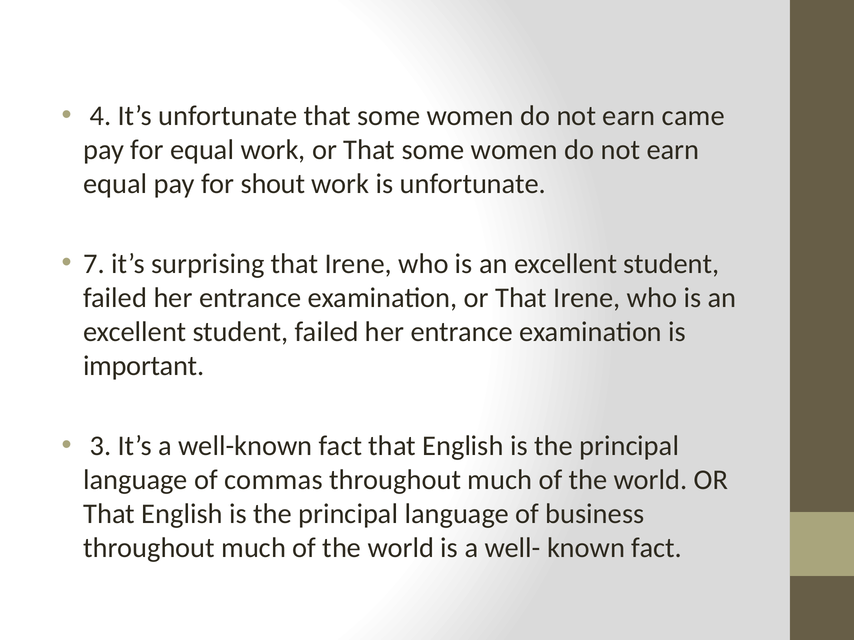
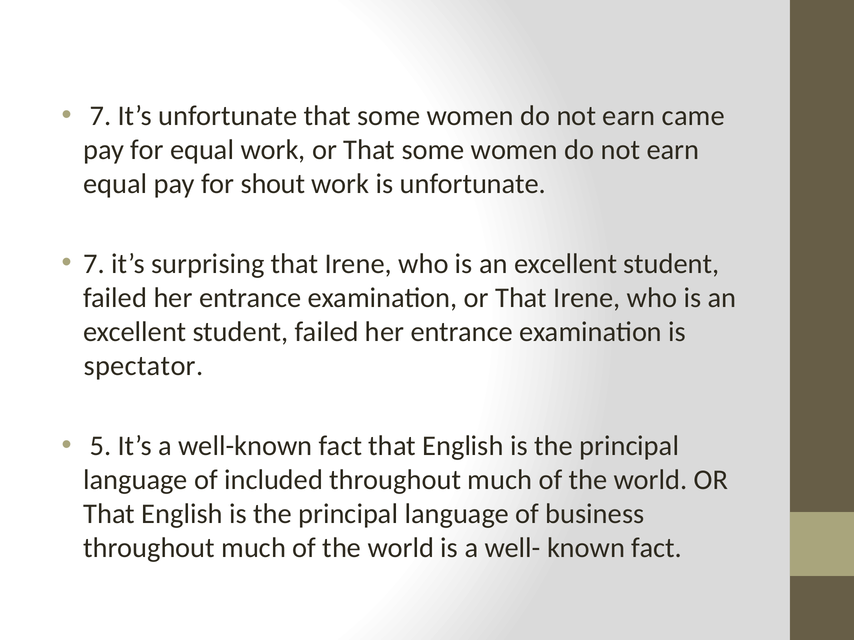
4 at (100, 116): 4 -> 7
important: important -> spectator
3: 3 -> 5
commas: commas -> included
